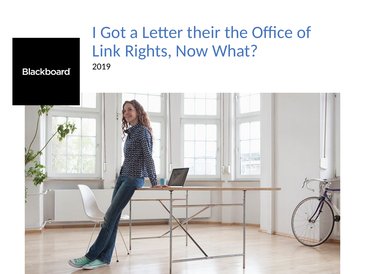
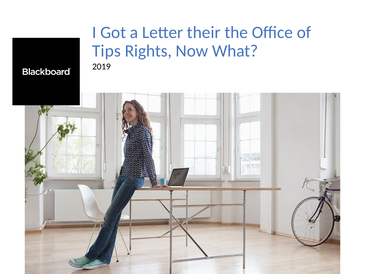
Link: Link -> Tips
